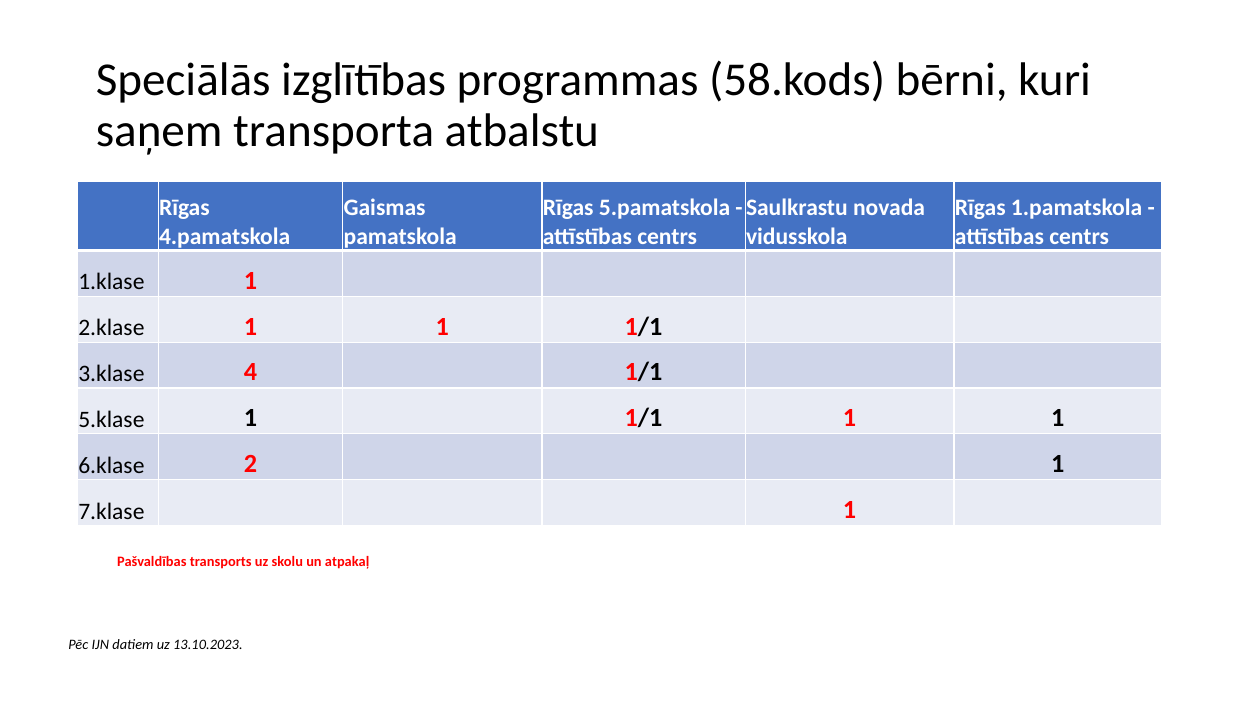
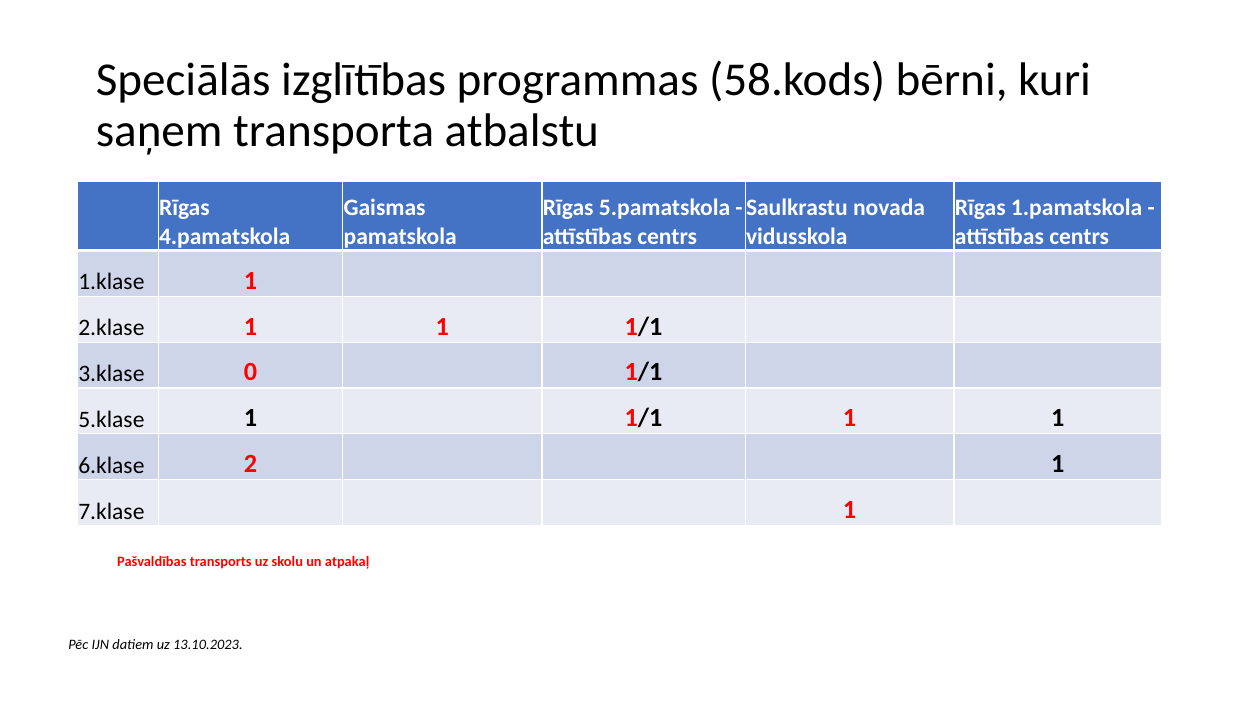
4: 4 -> 0
